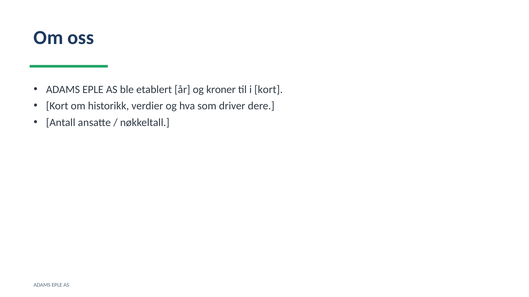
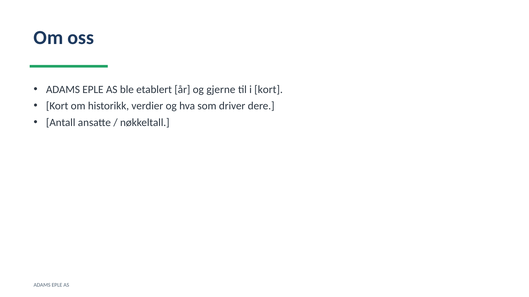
kroner: kroner -> gjerne
